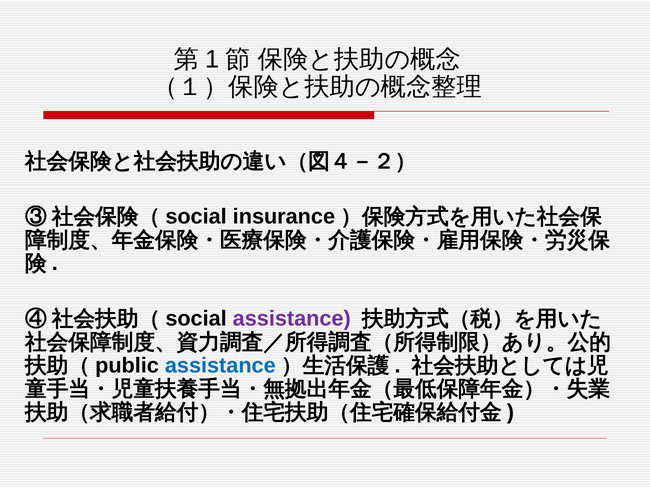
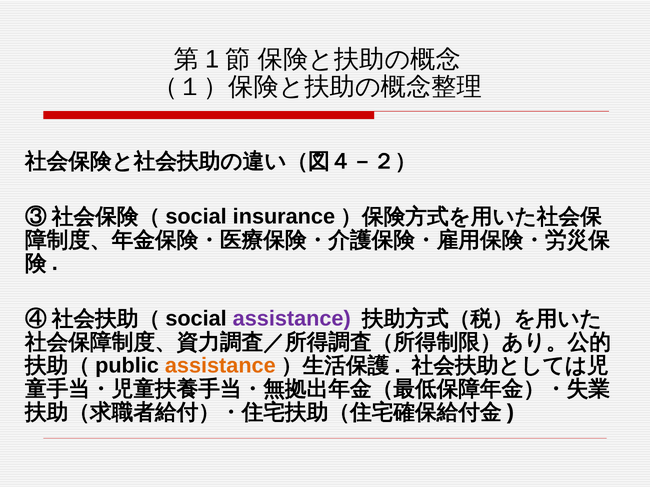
assistance at (220, 366) colour: blue -> orange
